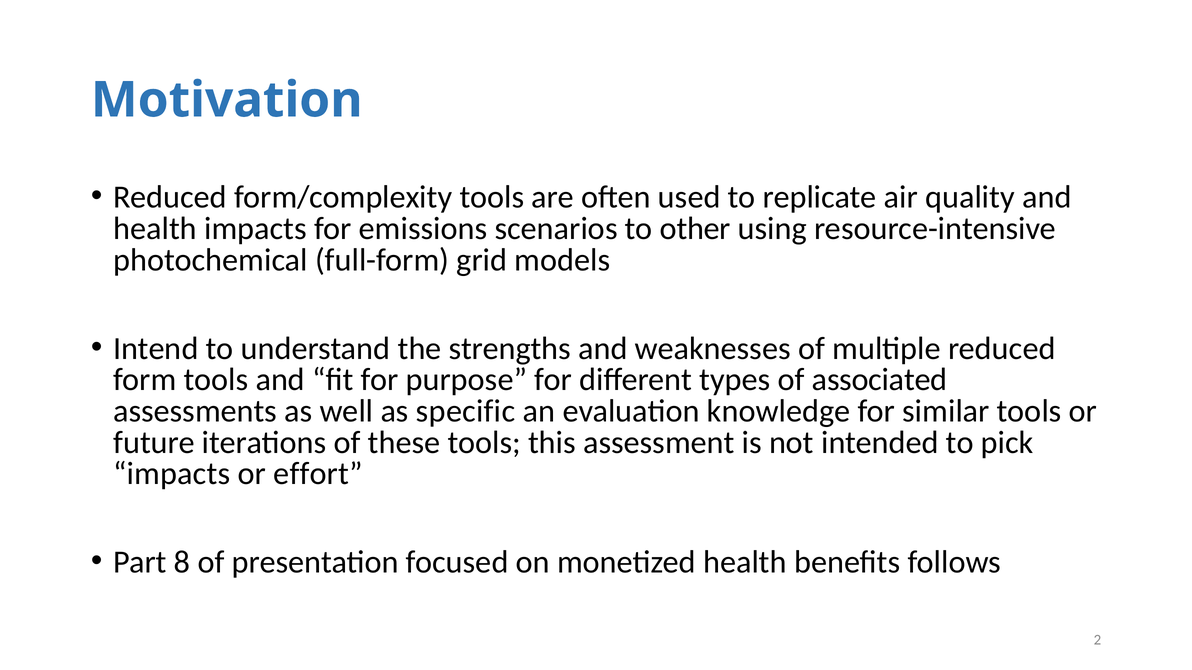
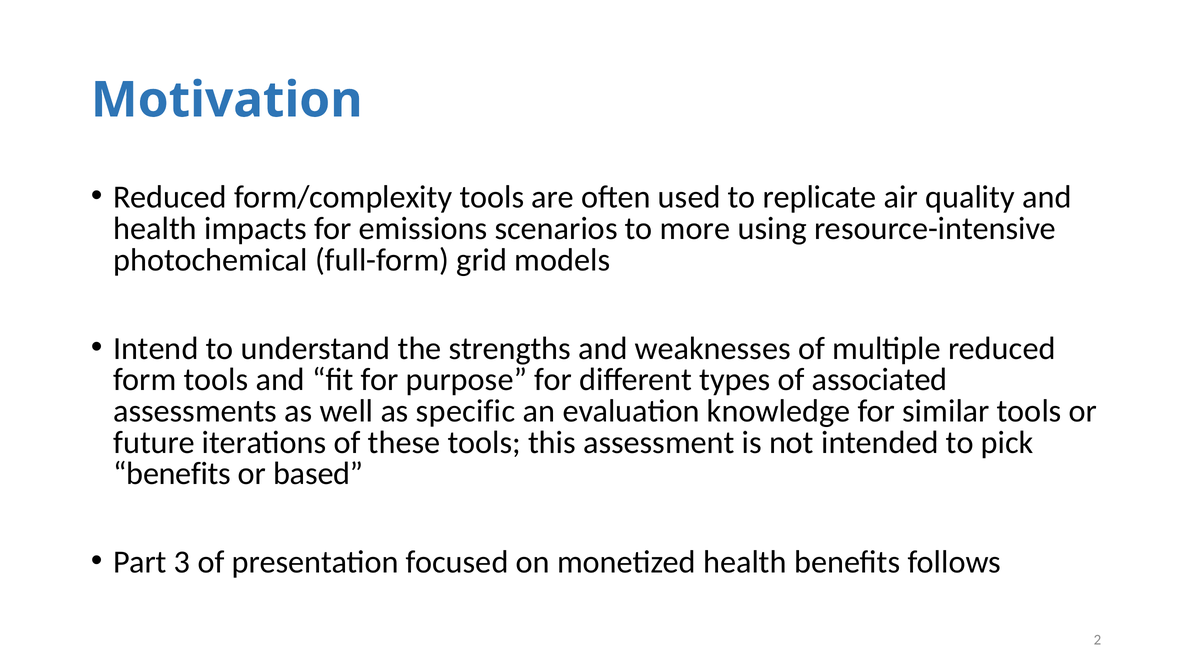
other: other -> more
impacts at (172, 474): impacts -> benefits
effort: effort -> based
8: 8 -> 3
